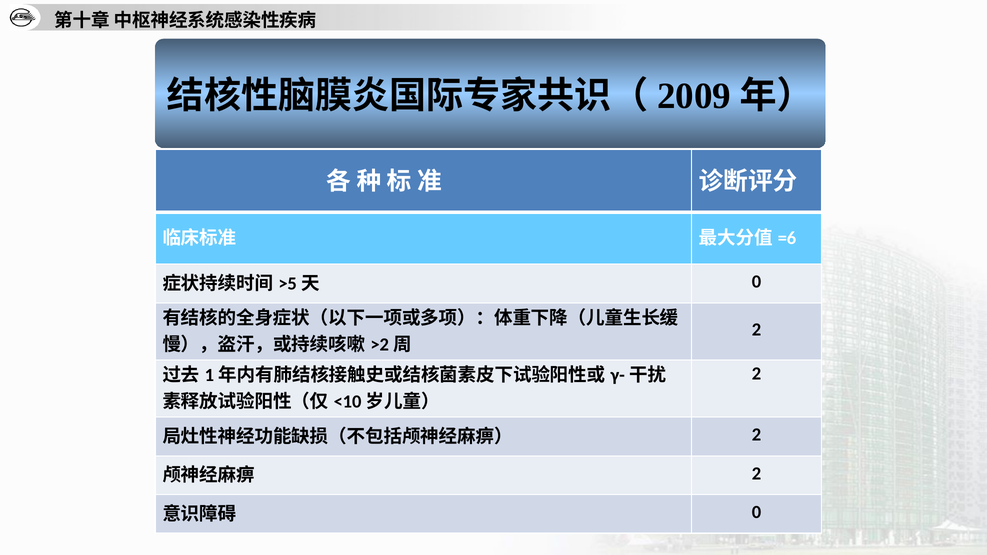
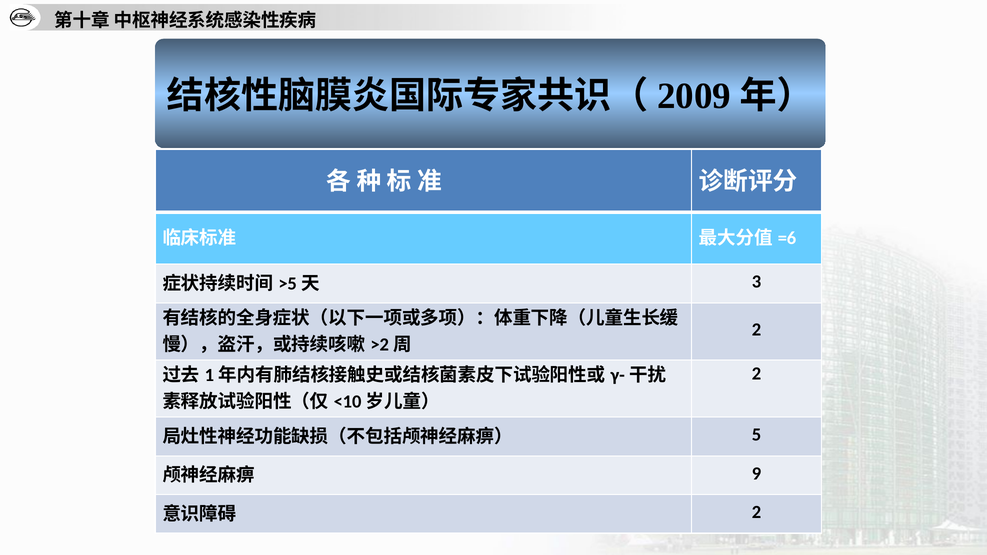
0 at (757, 282): 0 -> 3
2 at (757, 435): 2 -> 5
2 at (757, 474): 2 -> 9
0 at (757, 512): 0 -> 2
